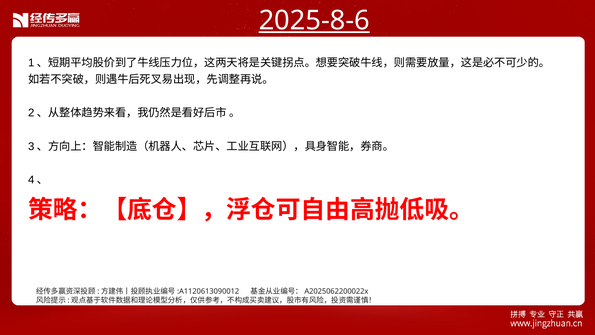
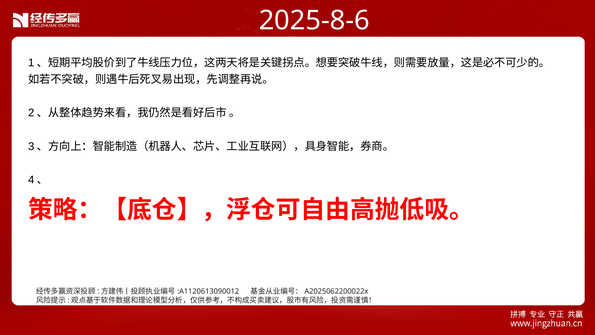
2025-8-6 underline: present -> none
